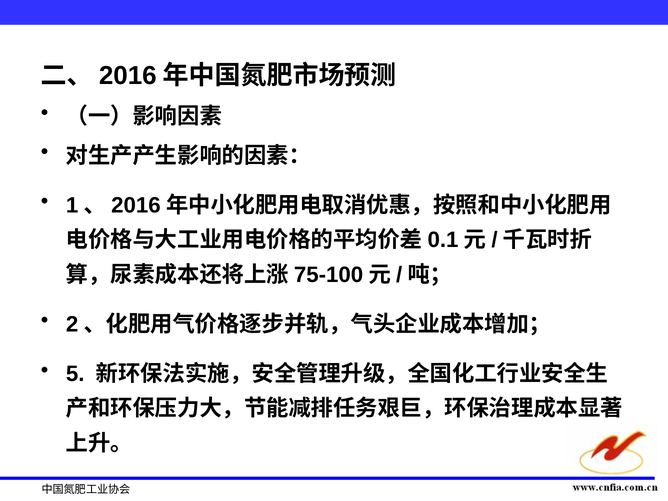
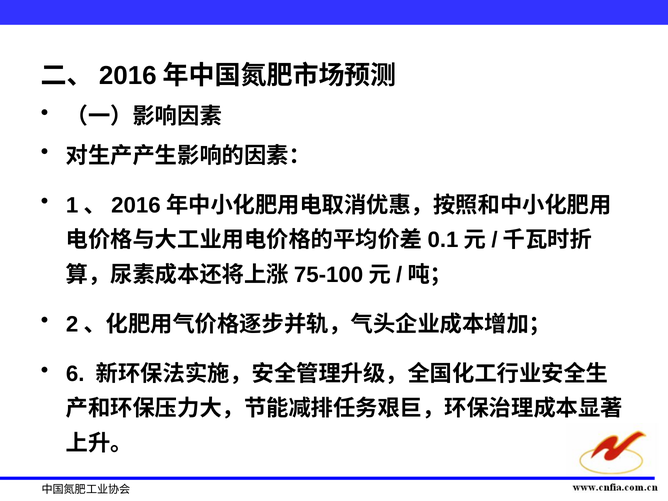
5: 5 -> 6
